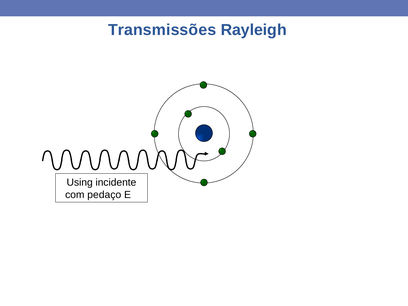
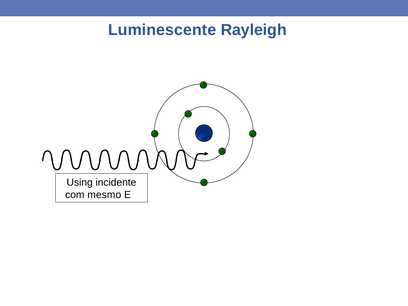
Transmissões: Transmissões -> Luminescente
pedaço: pedaço -> mesmo
